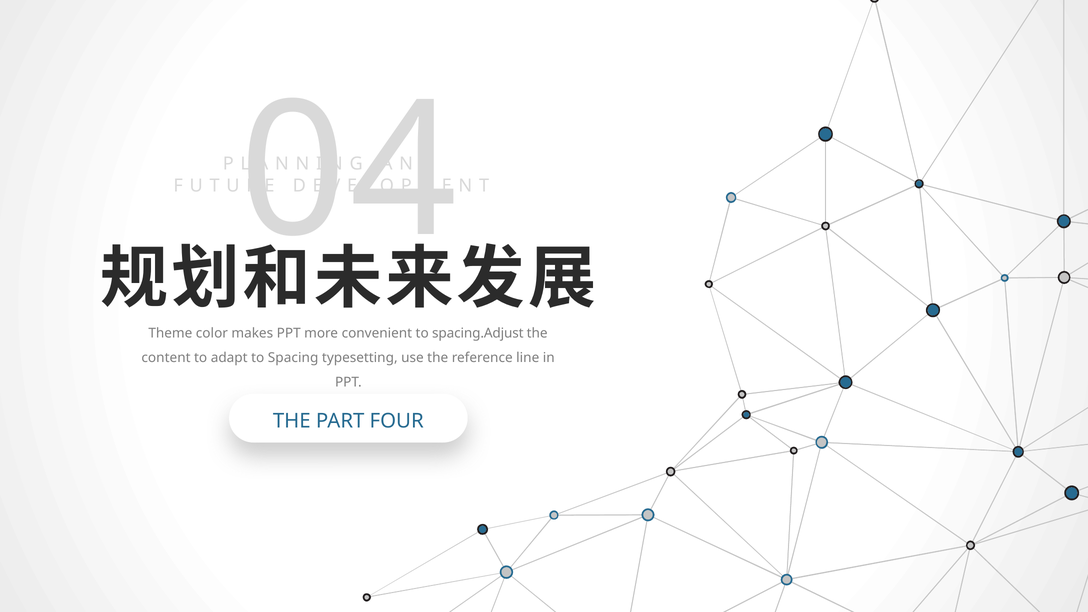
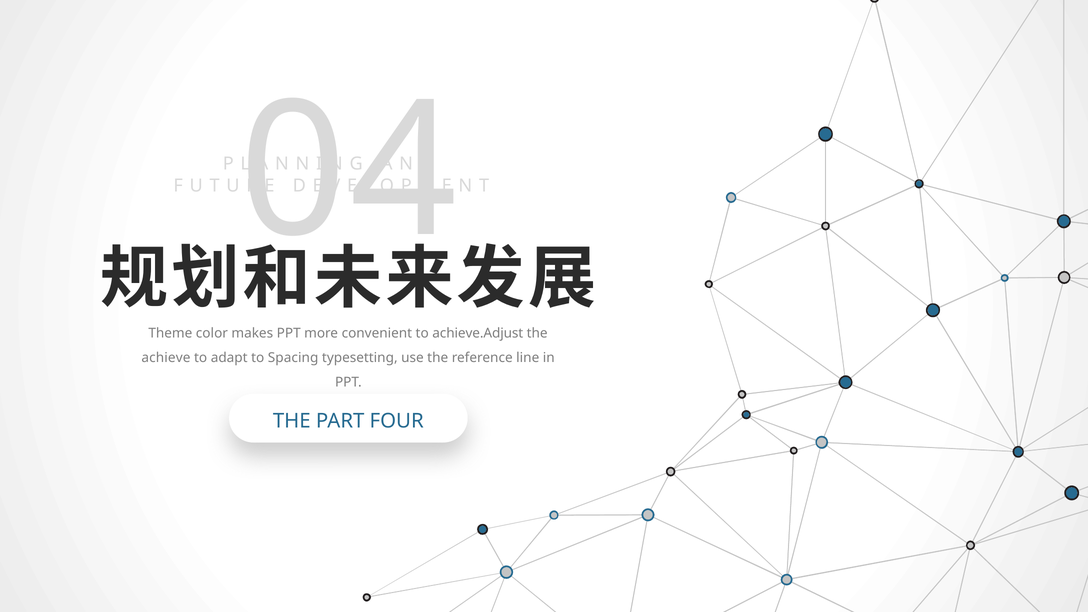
spacing.Adjust: spacing.Adjust -> achieve.Adjust
content: content -> achieve
